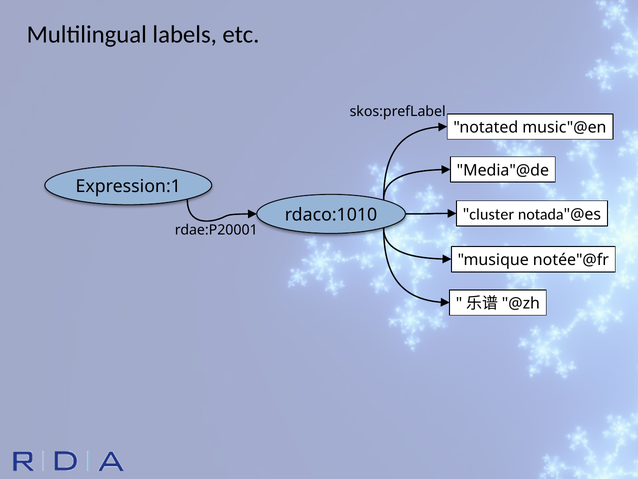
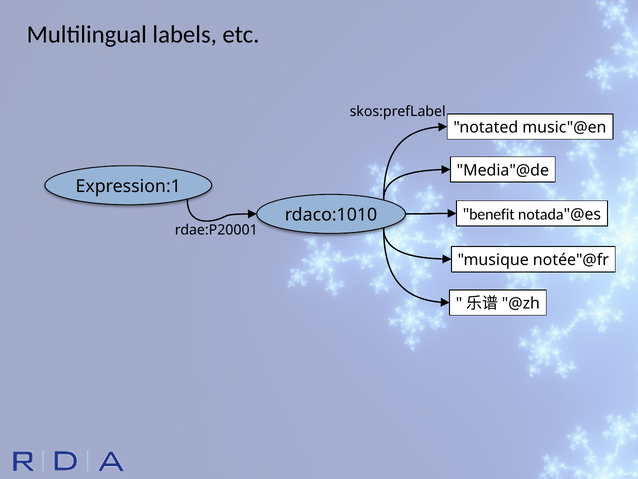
cluster: cluster -> benefit
